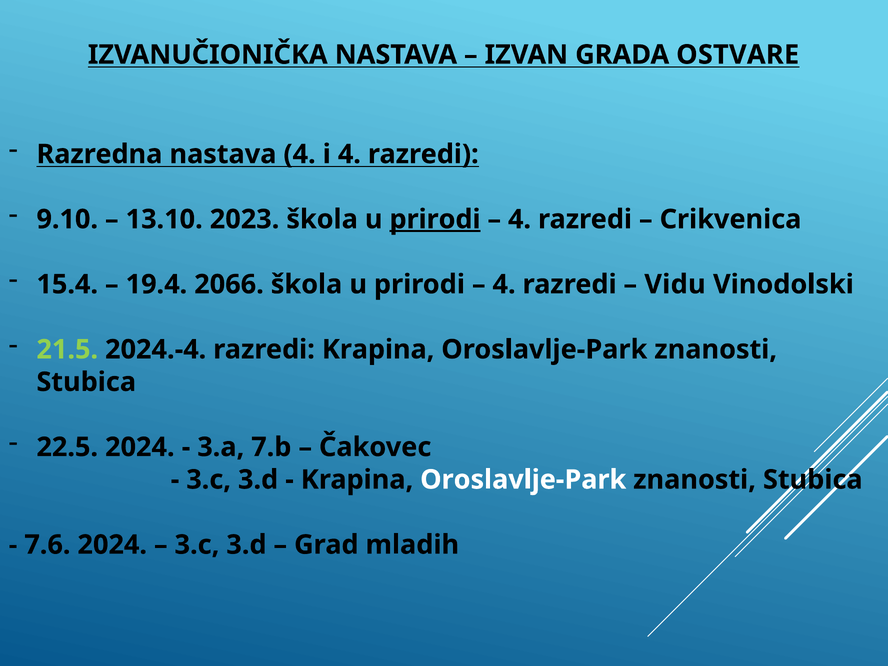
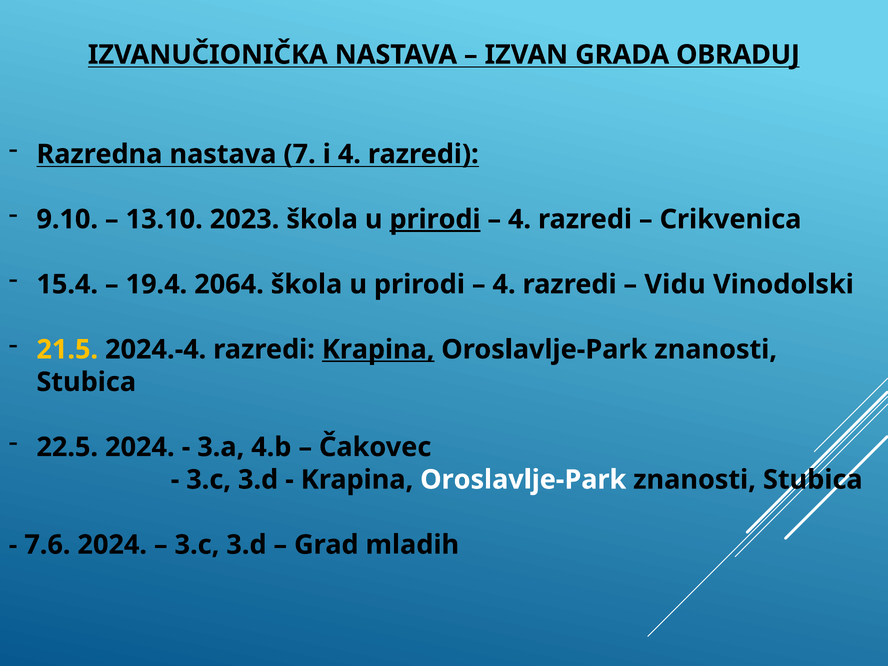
OSTVARE: OSTVARE -> OBRADUJ
nastava 4: 4 -> 7
2066: 2066 -> 2064
21.5 colour: light green -> yellow
Krapina at (378, 349) underline: none -> present
7.b: 7.b -> 4.b
